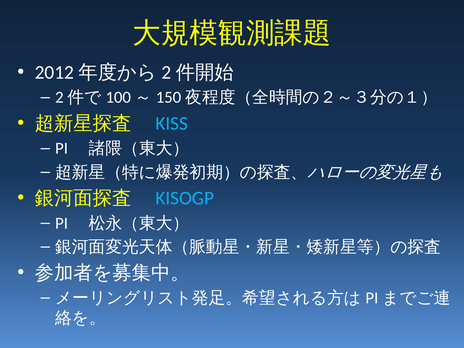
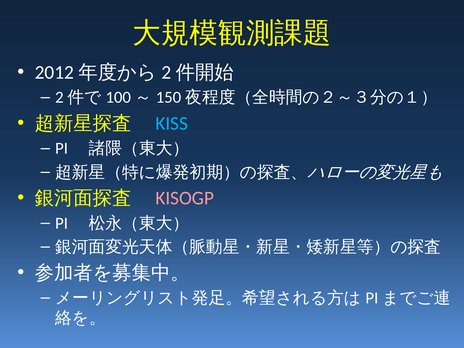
KISOGP colour: light blue -> pink
